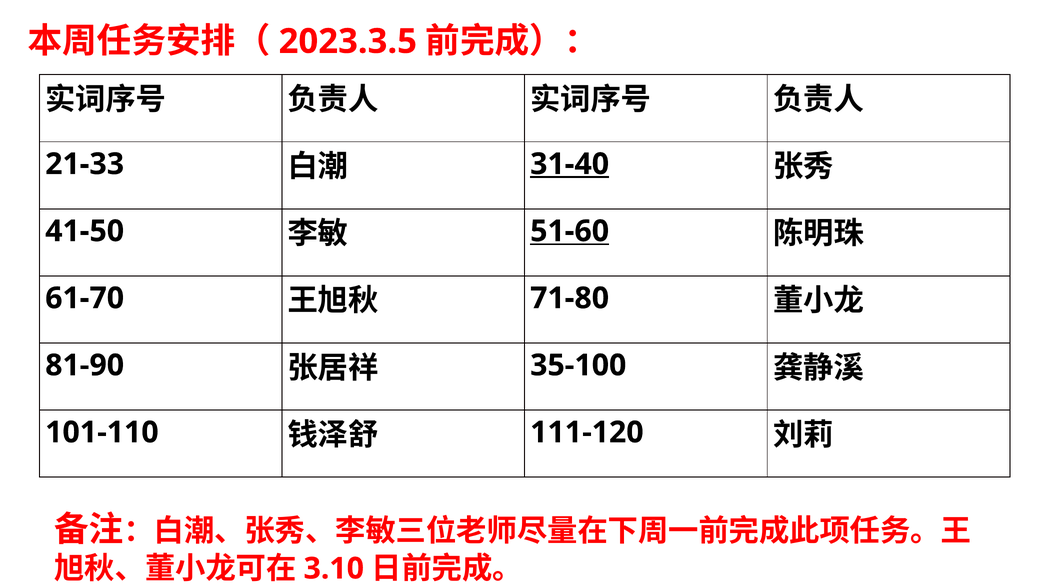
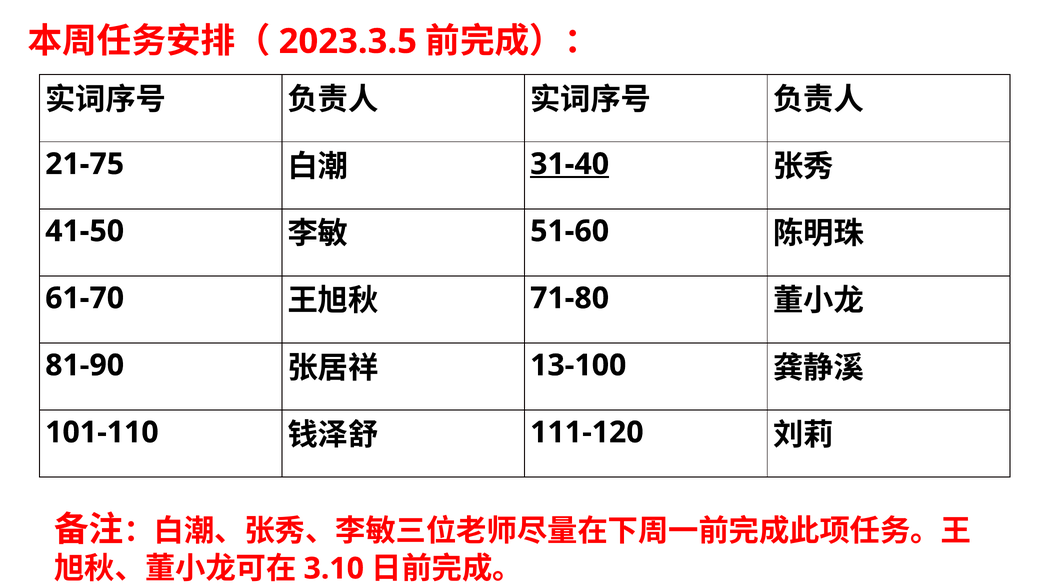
21-33: 21-33 -> 21-75
51-60 underline: present -> none
35-100: 35-100 -> 13-100
